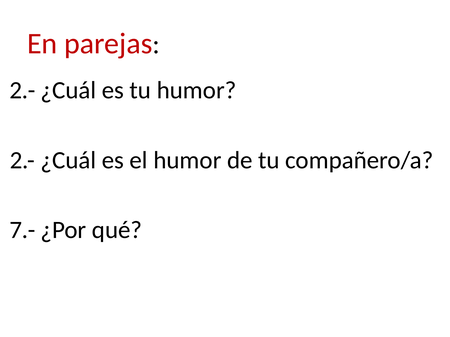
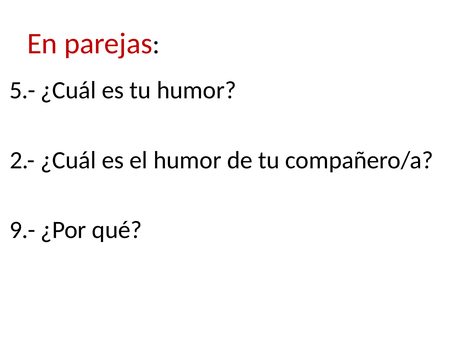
2.- at (22, 90): 2.- -> 5.-
7.-: 7.- -> 9.-
